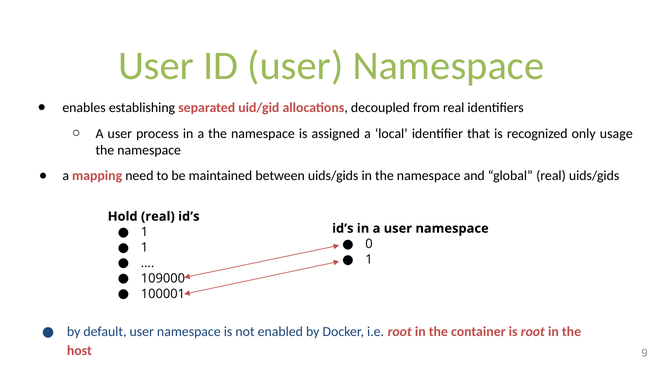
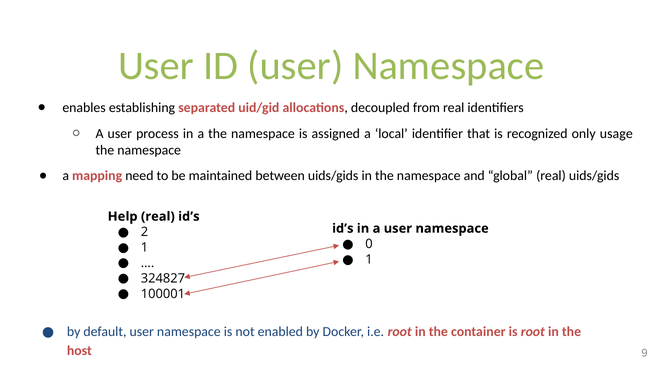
Hold: Hold -> Help
1 at (145, 232): 1 -> 2
109000: 109000 -> 324827
